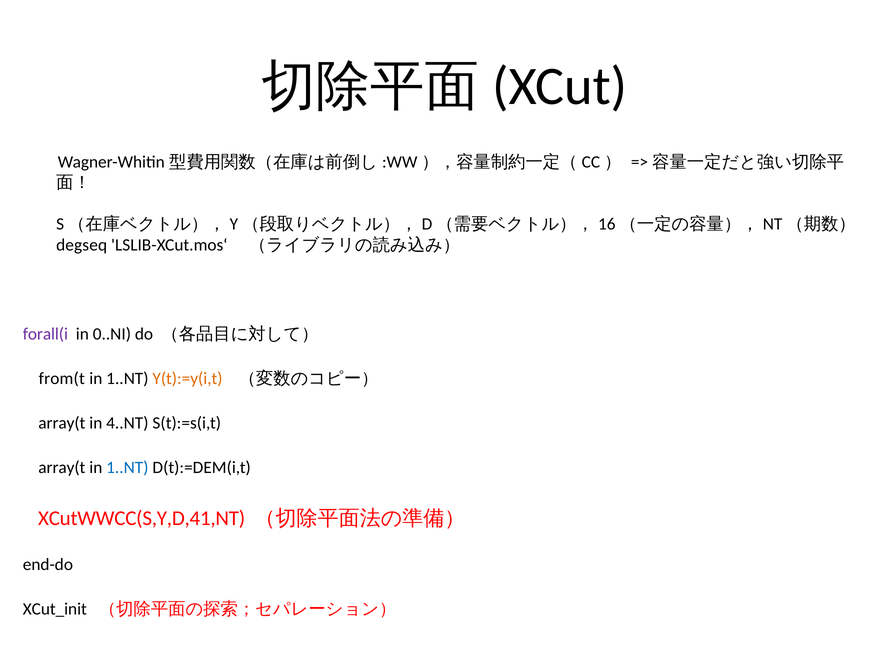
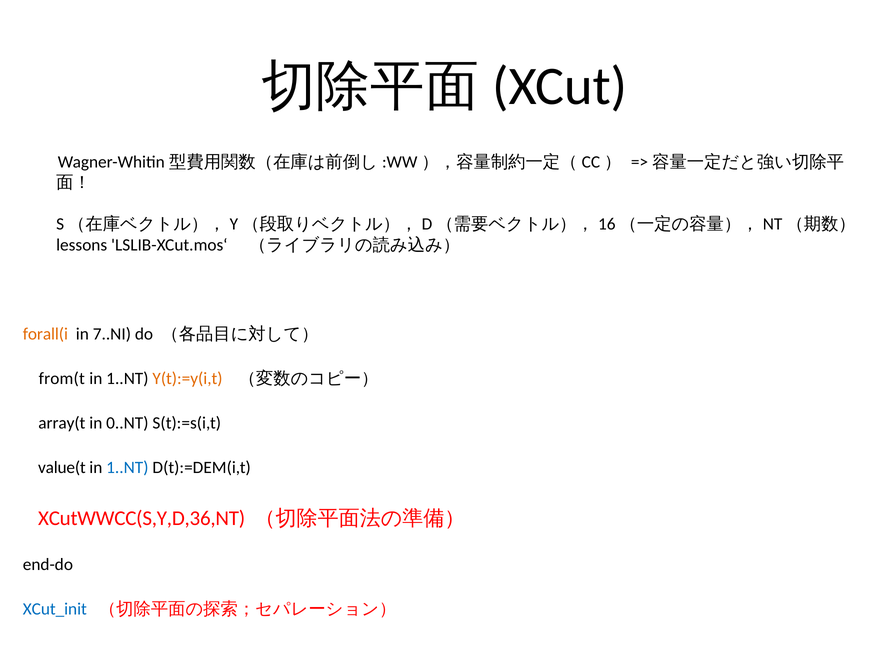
degseq: degseq -> lessons
forall(i colour: purple -> orange
0..NI: 0..NI -> 7..NI
4..NT: 4..NT -> 0..NT
array(t at (62, 467): array(t -> value(t
XCutWWCC(S,Y,D,41,NT: XCutWWCC(S,Y,D,41,NT -> XCutWWCC(S,Y,D,36,NT
XCut_init colour: black -> blue
